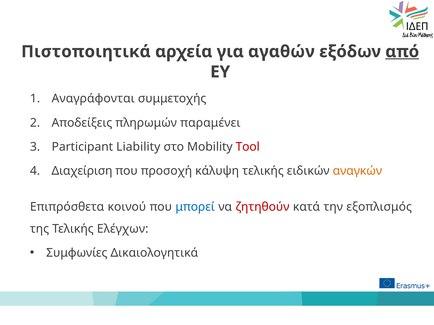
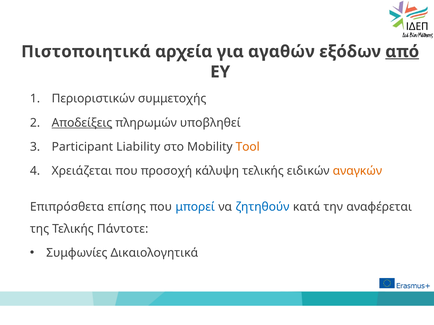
Αναγράφονται: Αναγράφονται -> Περιοριστικών
Αποδείξεις underline: none -> present
παραμένει: παραμένει -> υποβληθεί
Tool colour: red -> orange
Διαχείριση: Διαχείριση -> Χρειάζεται
κοινού: κοινού -> επίσης
ζητηθούν colour: red -> blue
εξοπλισμός: εξοπλισμός -> αναφέρεται
Ελέγχων: Ελέγχων -> Πάντοτε
